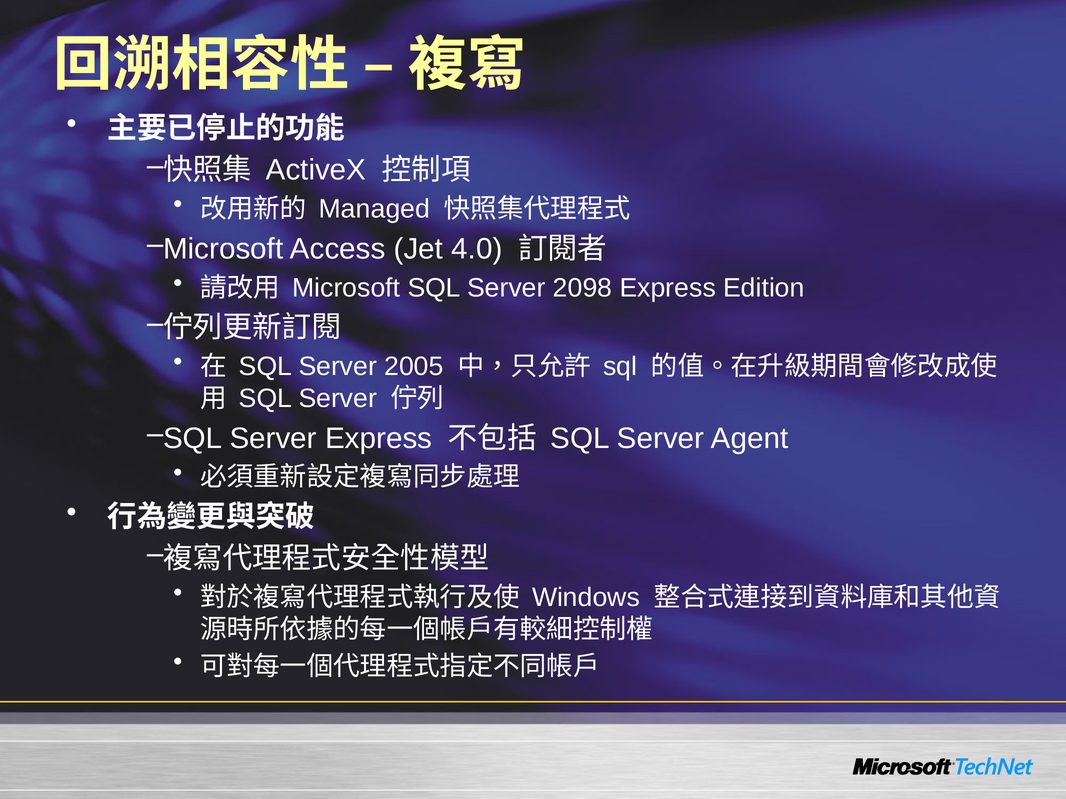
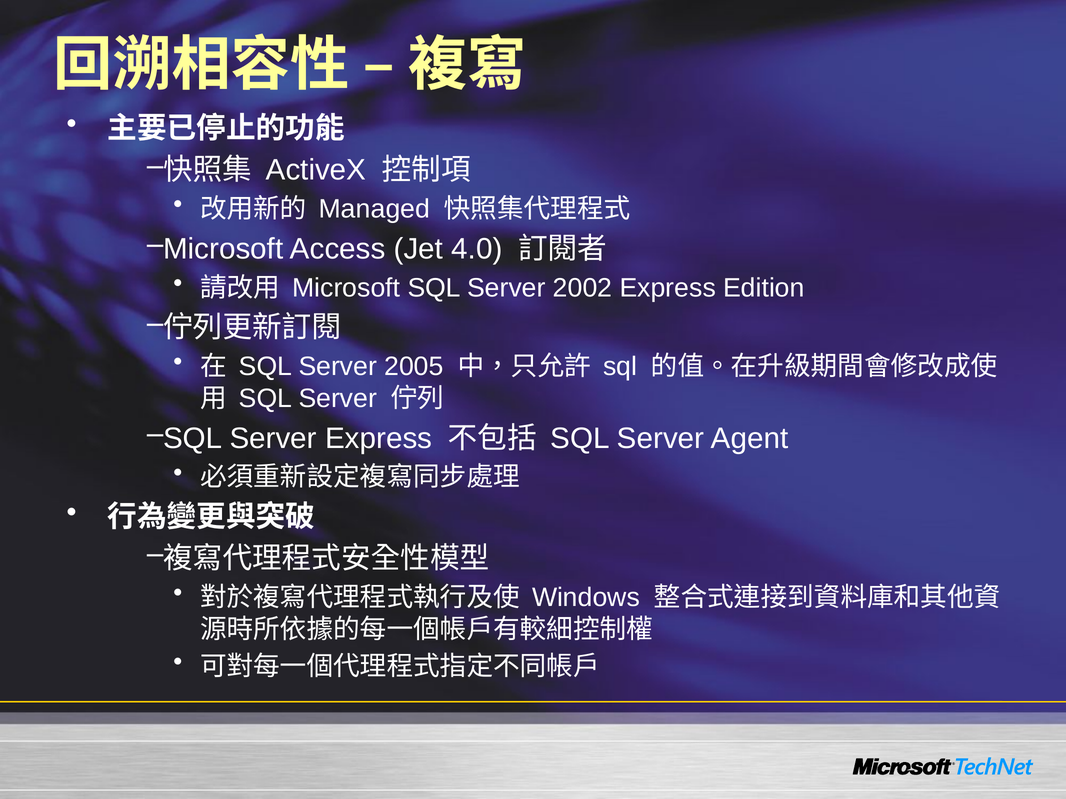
2098: 2098 -> 2002
